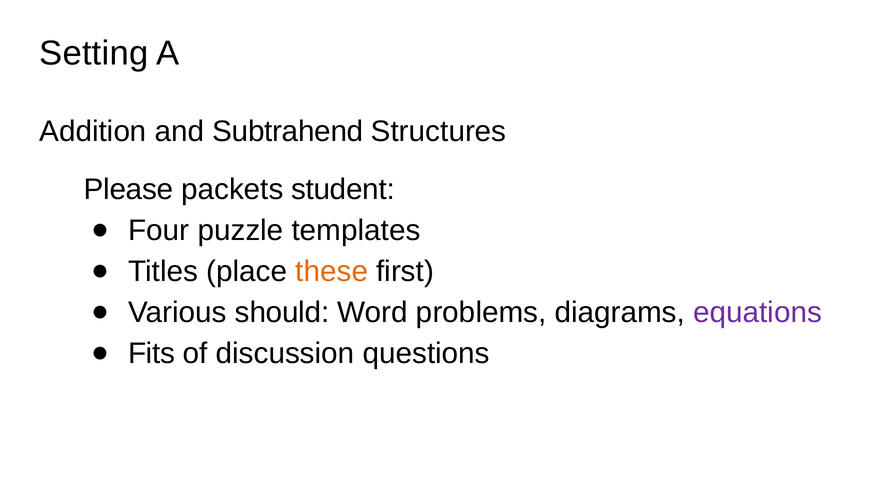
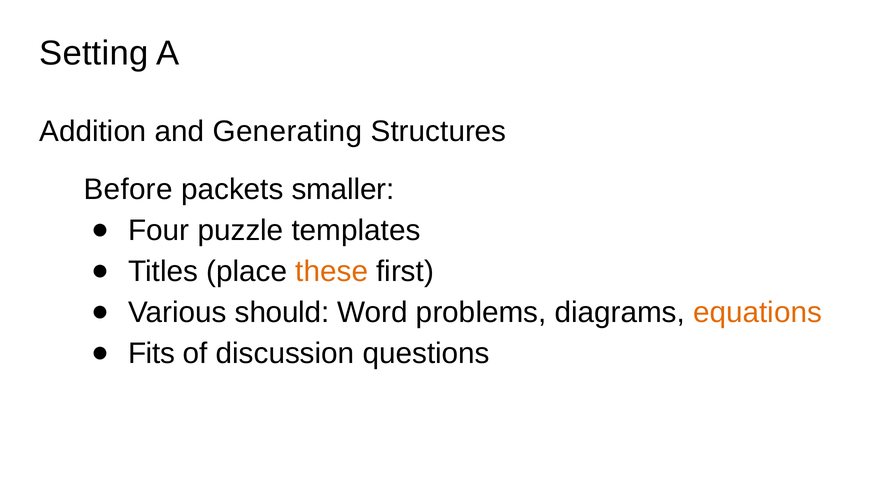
Subtrahend: Subtrahend -> Generating
Please: Please -> Before
student: student -> smaller
equations colour: purple -> orange
